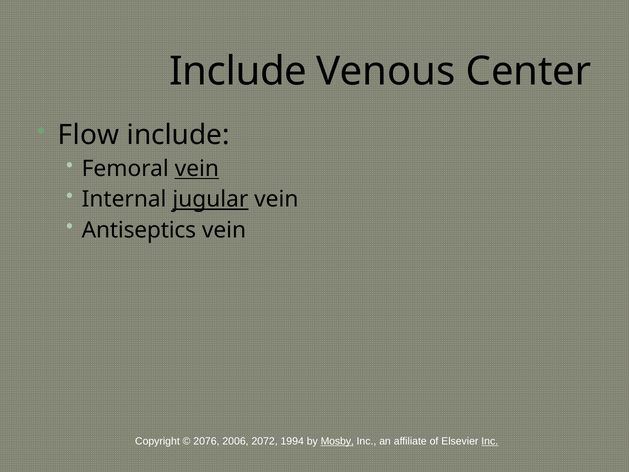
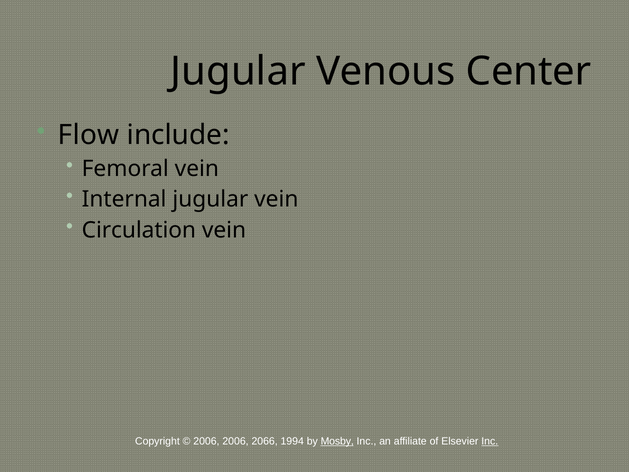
Include at (238, 72): Include -> Jugular
vein at (197, 169) underline: present -> none
jugular at (210, 199) underline: present -> none
Antiseptics: Antiseptics -> Circulation
2076 at (206, 441): 2076 -> 2006
2072: 2072 -> 2066
